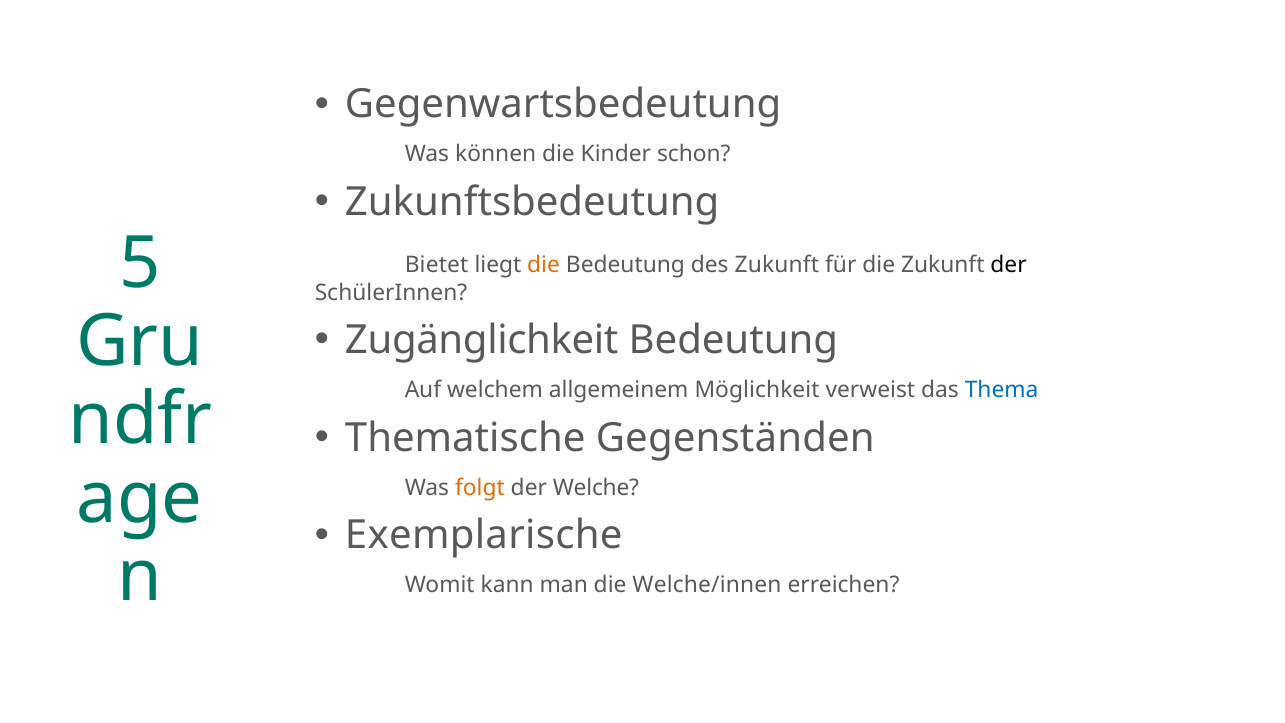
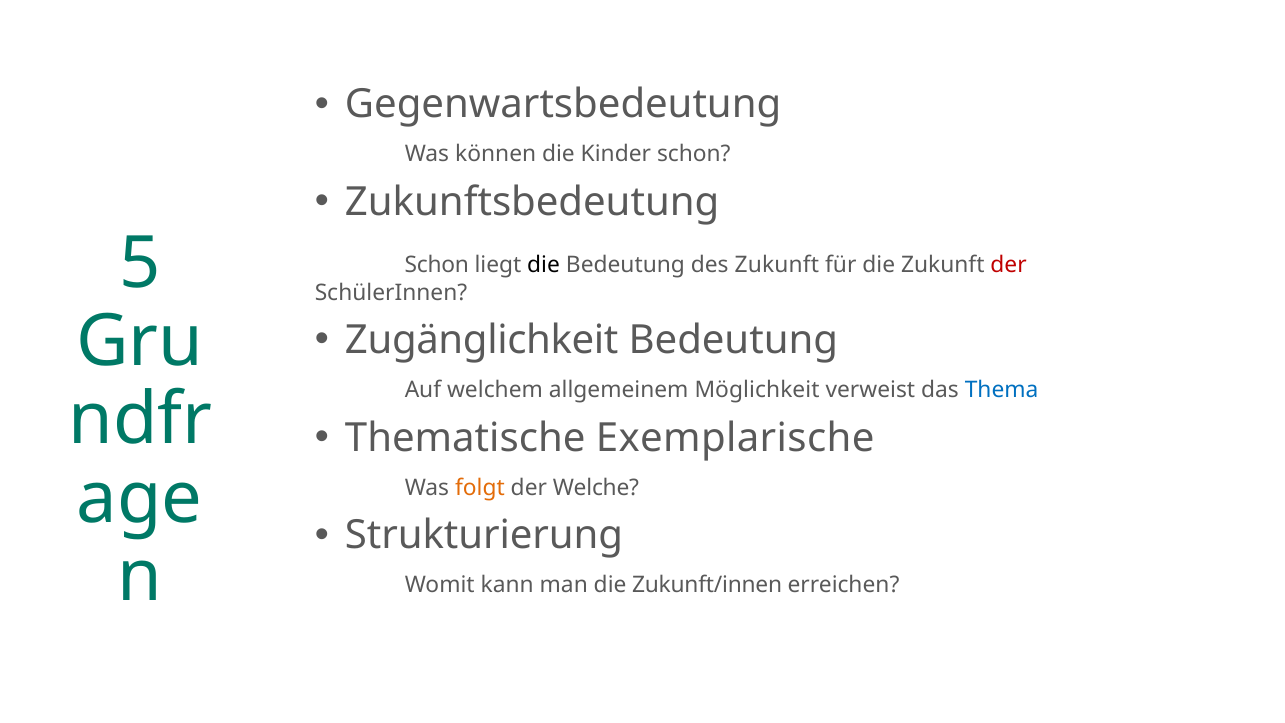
Bietet at (437, 264): Bietet -> Schon
die at (544, 264) colour: orange -> black
der at (1009, 264) colour: black -> red
Gegenständen: Gegenständen -> Exemplarische
Exemplarische: Exemplarische -> Strukturierung
Welche/innen: Welche/innen -> Zukunft/innen
